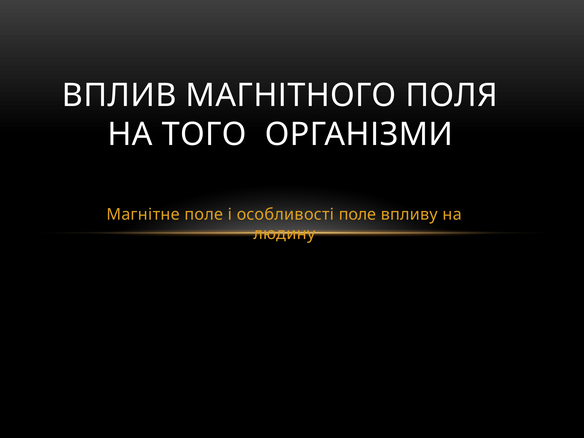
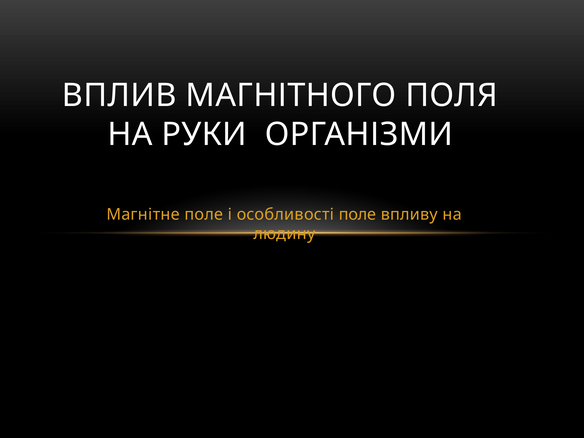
ТОГО: ТОГО -> РУКИ
